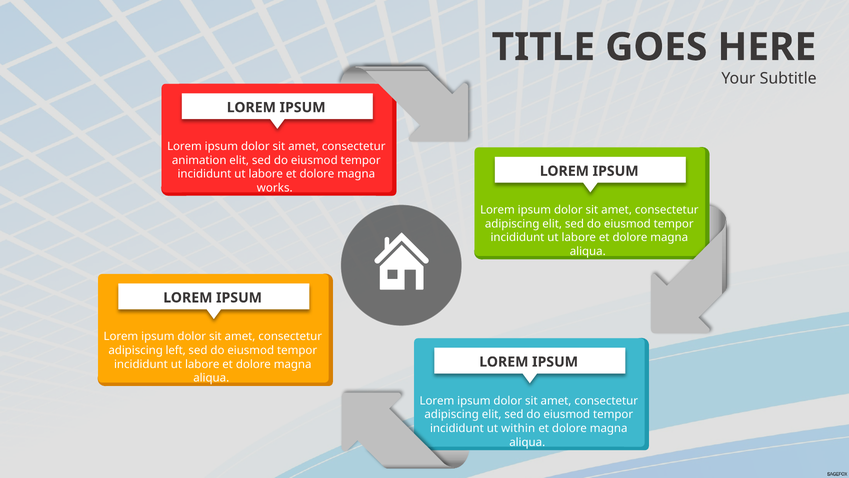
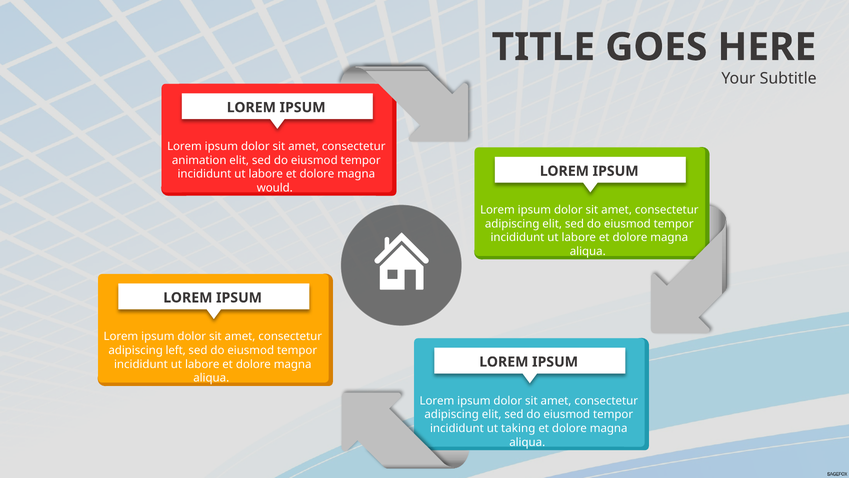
works: works -> would
within: within -> taking
